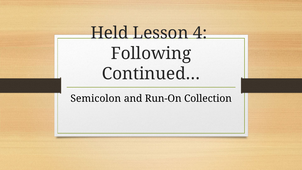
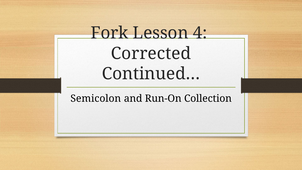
Held: Held -> Fork
Following: Following -> Corrected
